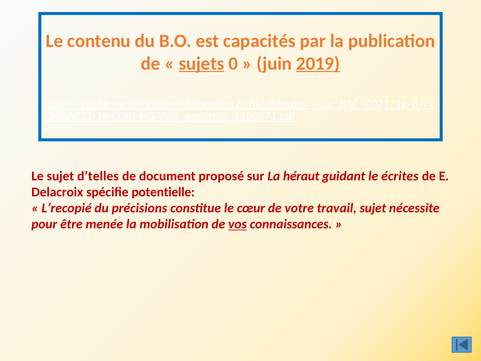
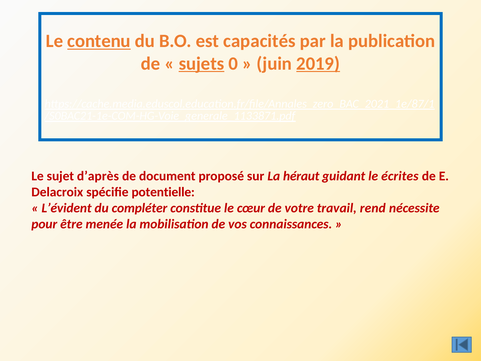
contenu underline: none -> present
d’telles: d’telles -> d’après
L’recopié: L’recopié -> L’évident
précisions: précisions -> compléter
travail sujet: sujet -> rend
vos underline: present -> none
